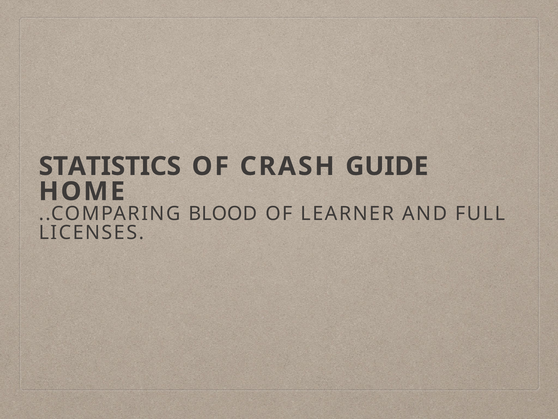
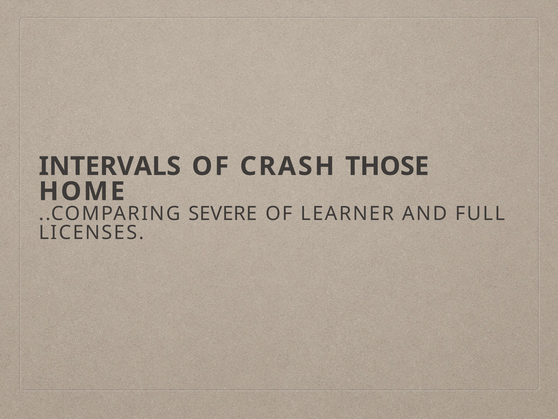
STATISTICS: STATISTICS -> INTERVALS
GUIDE: GUIDE -> THOSE
BLOOD: BLOOD -> SEVERE
